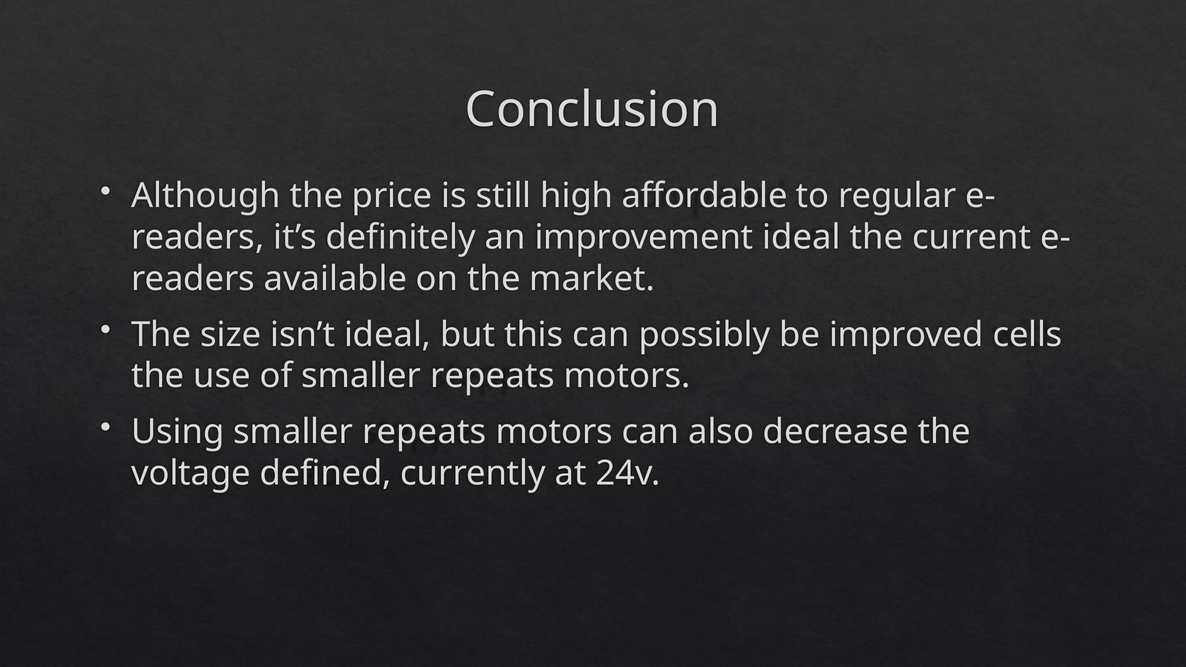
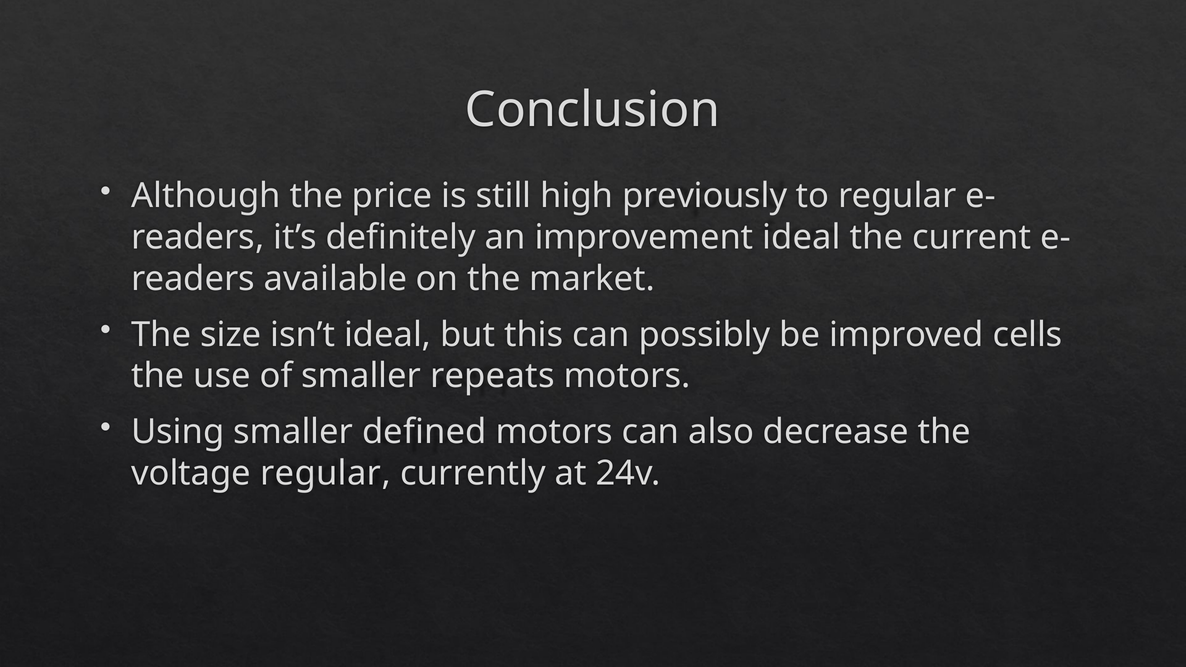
affordable: affordable -> previously
Using smaller repeats: repeats -> defined
voltage defined: defined -> regular
